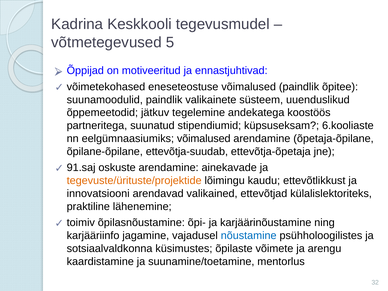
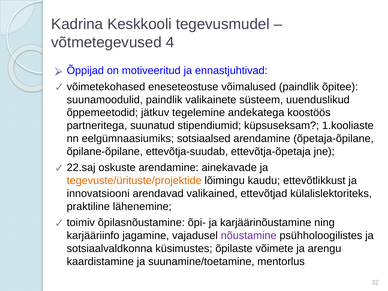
5: 5 -> 4
6.kooliaste: 6.kooliaste -> 1.kooliaste
eelgümnaasiumiks võimalused: võimalused -> sotsiaalsed
91.saj: 91.saj -> 22.saj
nõustamine colour: blue -> purple
